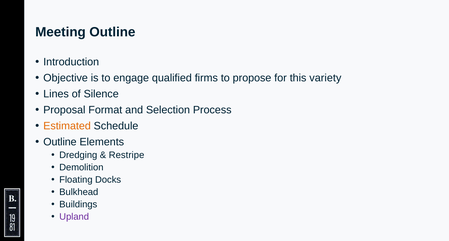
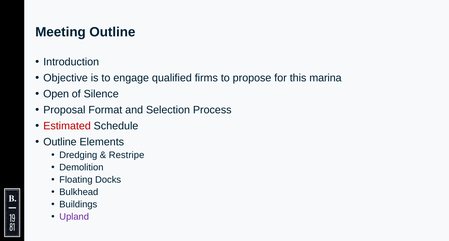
variety: variety -> marina
Lines: Lines -> Open
Estimated colour: orange -> red
